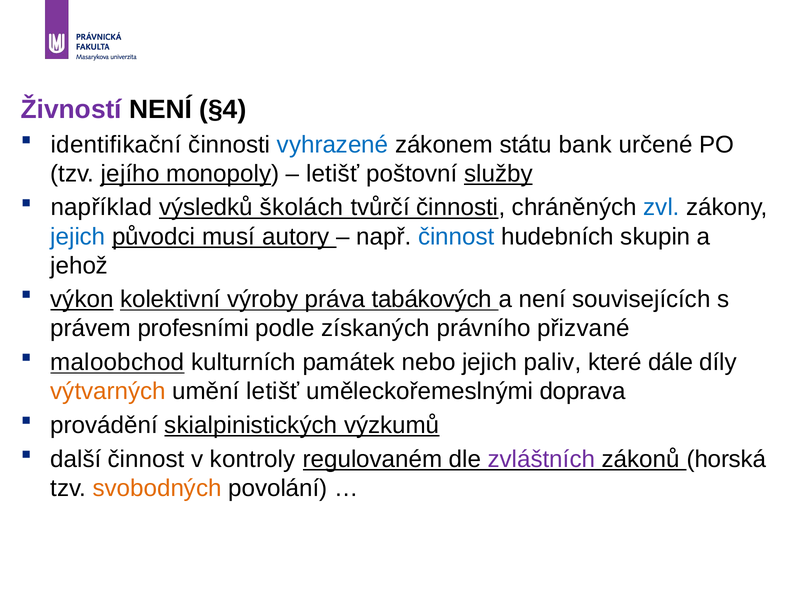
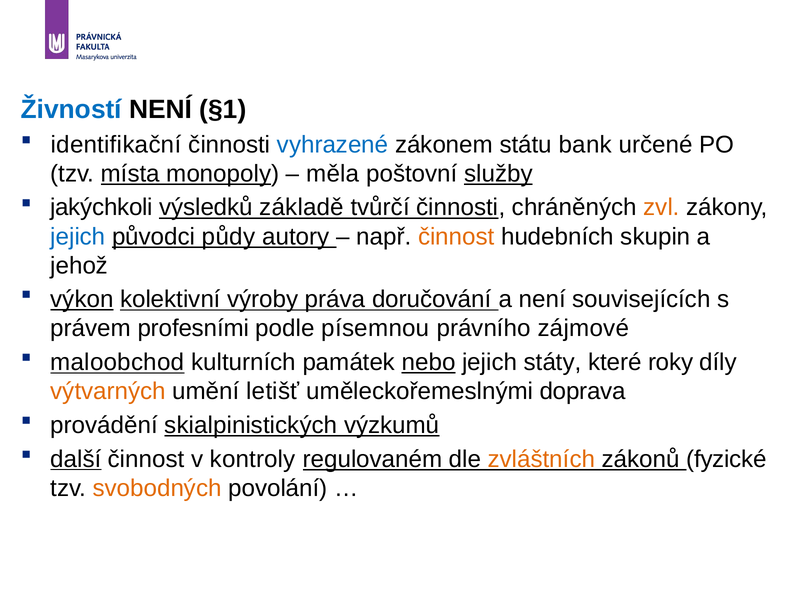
Živností colour: purple -> blue
§4: §4 -> §1
jejího: jejího -> místa
letišť at (333, 174): letišť -> měla
například: například -> jakýchkoli
školách: školách -> základě
zvl colour: blue -> orange
musí: musí -> půdy
činnost at (456, 237) colour: blue -> orange
tabákových: tabákových -> doručování
získaných: získaných -> písemnou
přizvané: přizvané -> zájmové
nebo underline: none -> present
paliv: paliv -> státy
dále: dále -> roky
další underline: none -> present
zvláštních colour: purple -> orange
horská: horská -> fyzické
